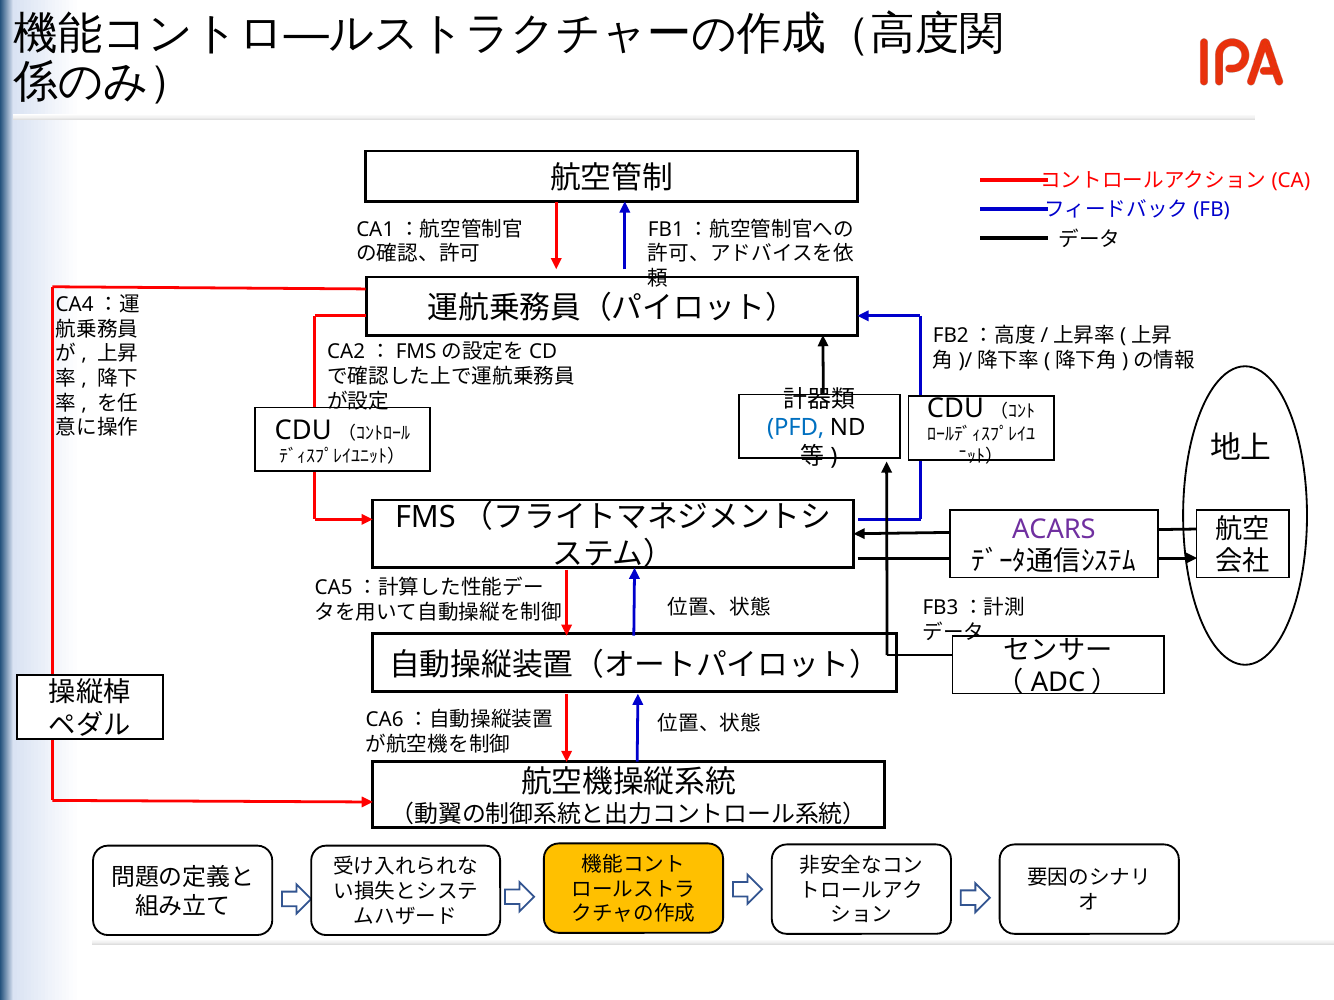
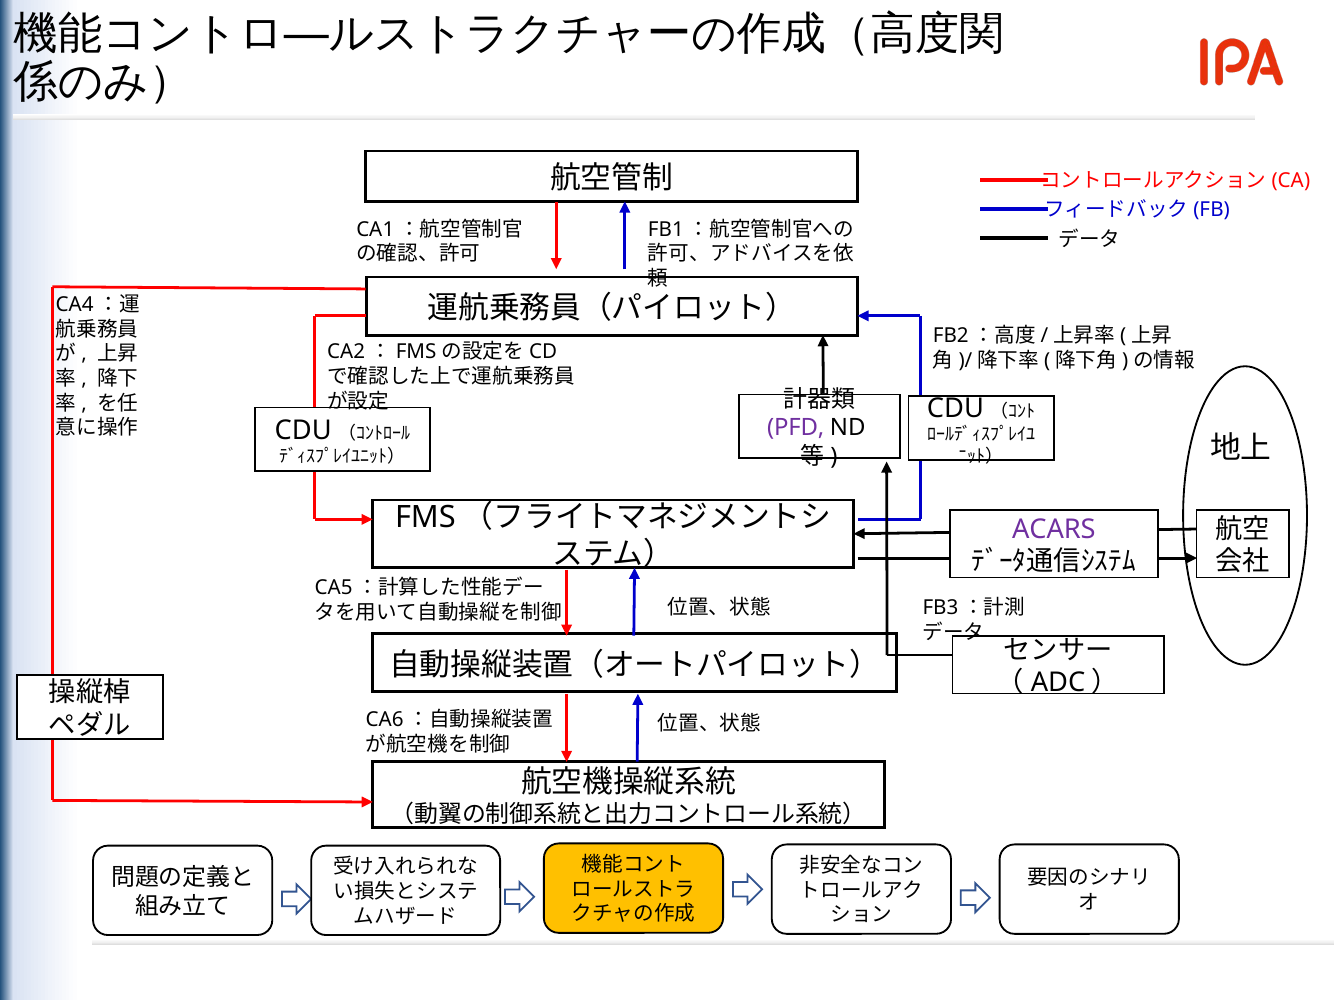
PFD colour: blue -> purple
